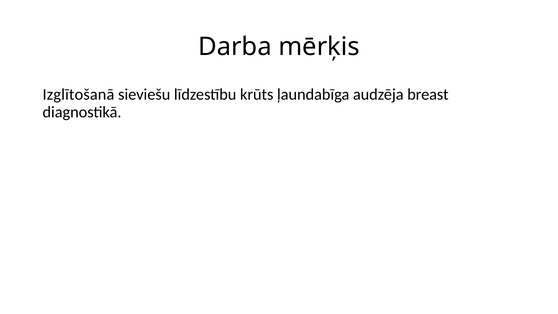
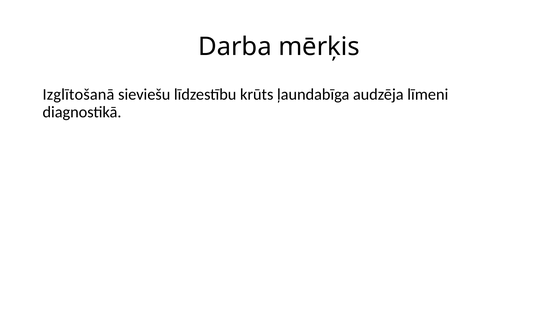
breast: breast -> līmeni
